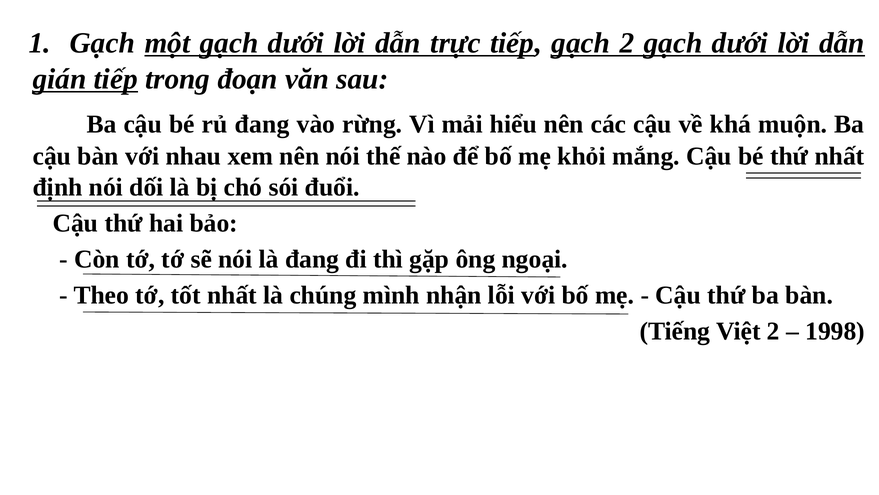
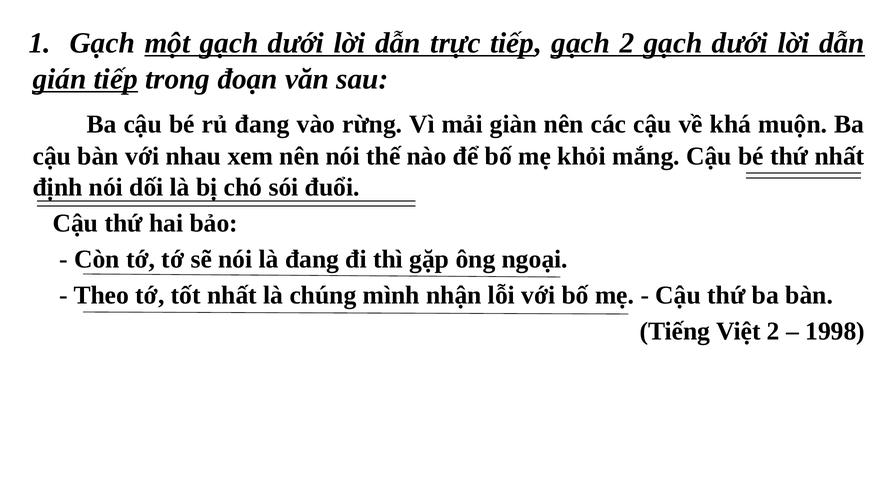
hiểu: hiểu -> giàn
